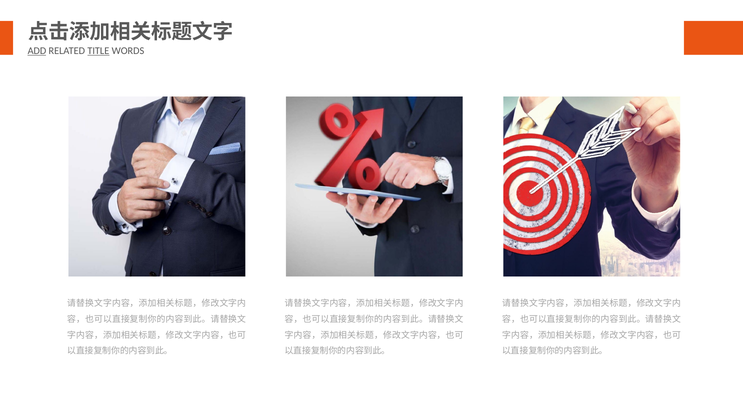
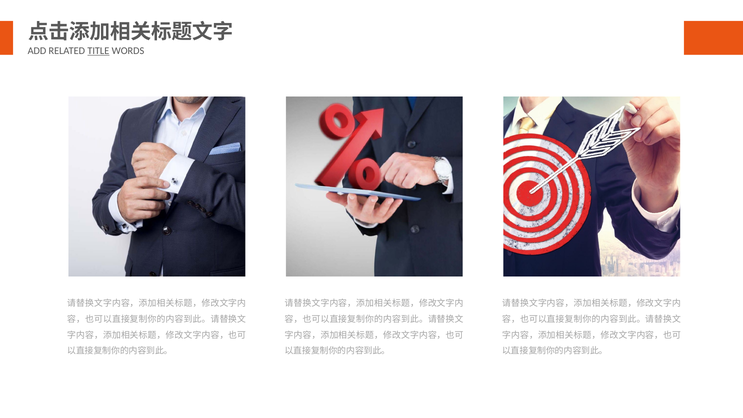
ADD underline: present -> none
